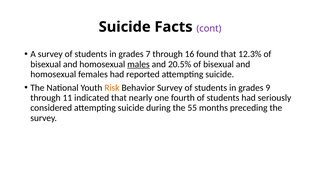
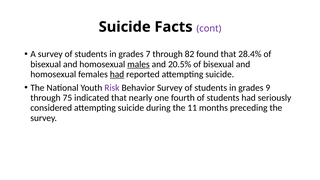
16: 16 -> 82
12.3%: 12.3% -> 28.4%
had at (117, 74) underline: none -> present
Risk colour: orange -> purple
11: 11 -> 75
55: 55 -> 11
